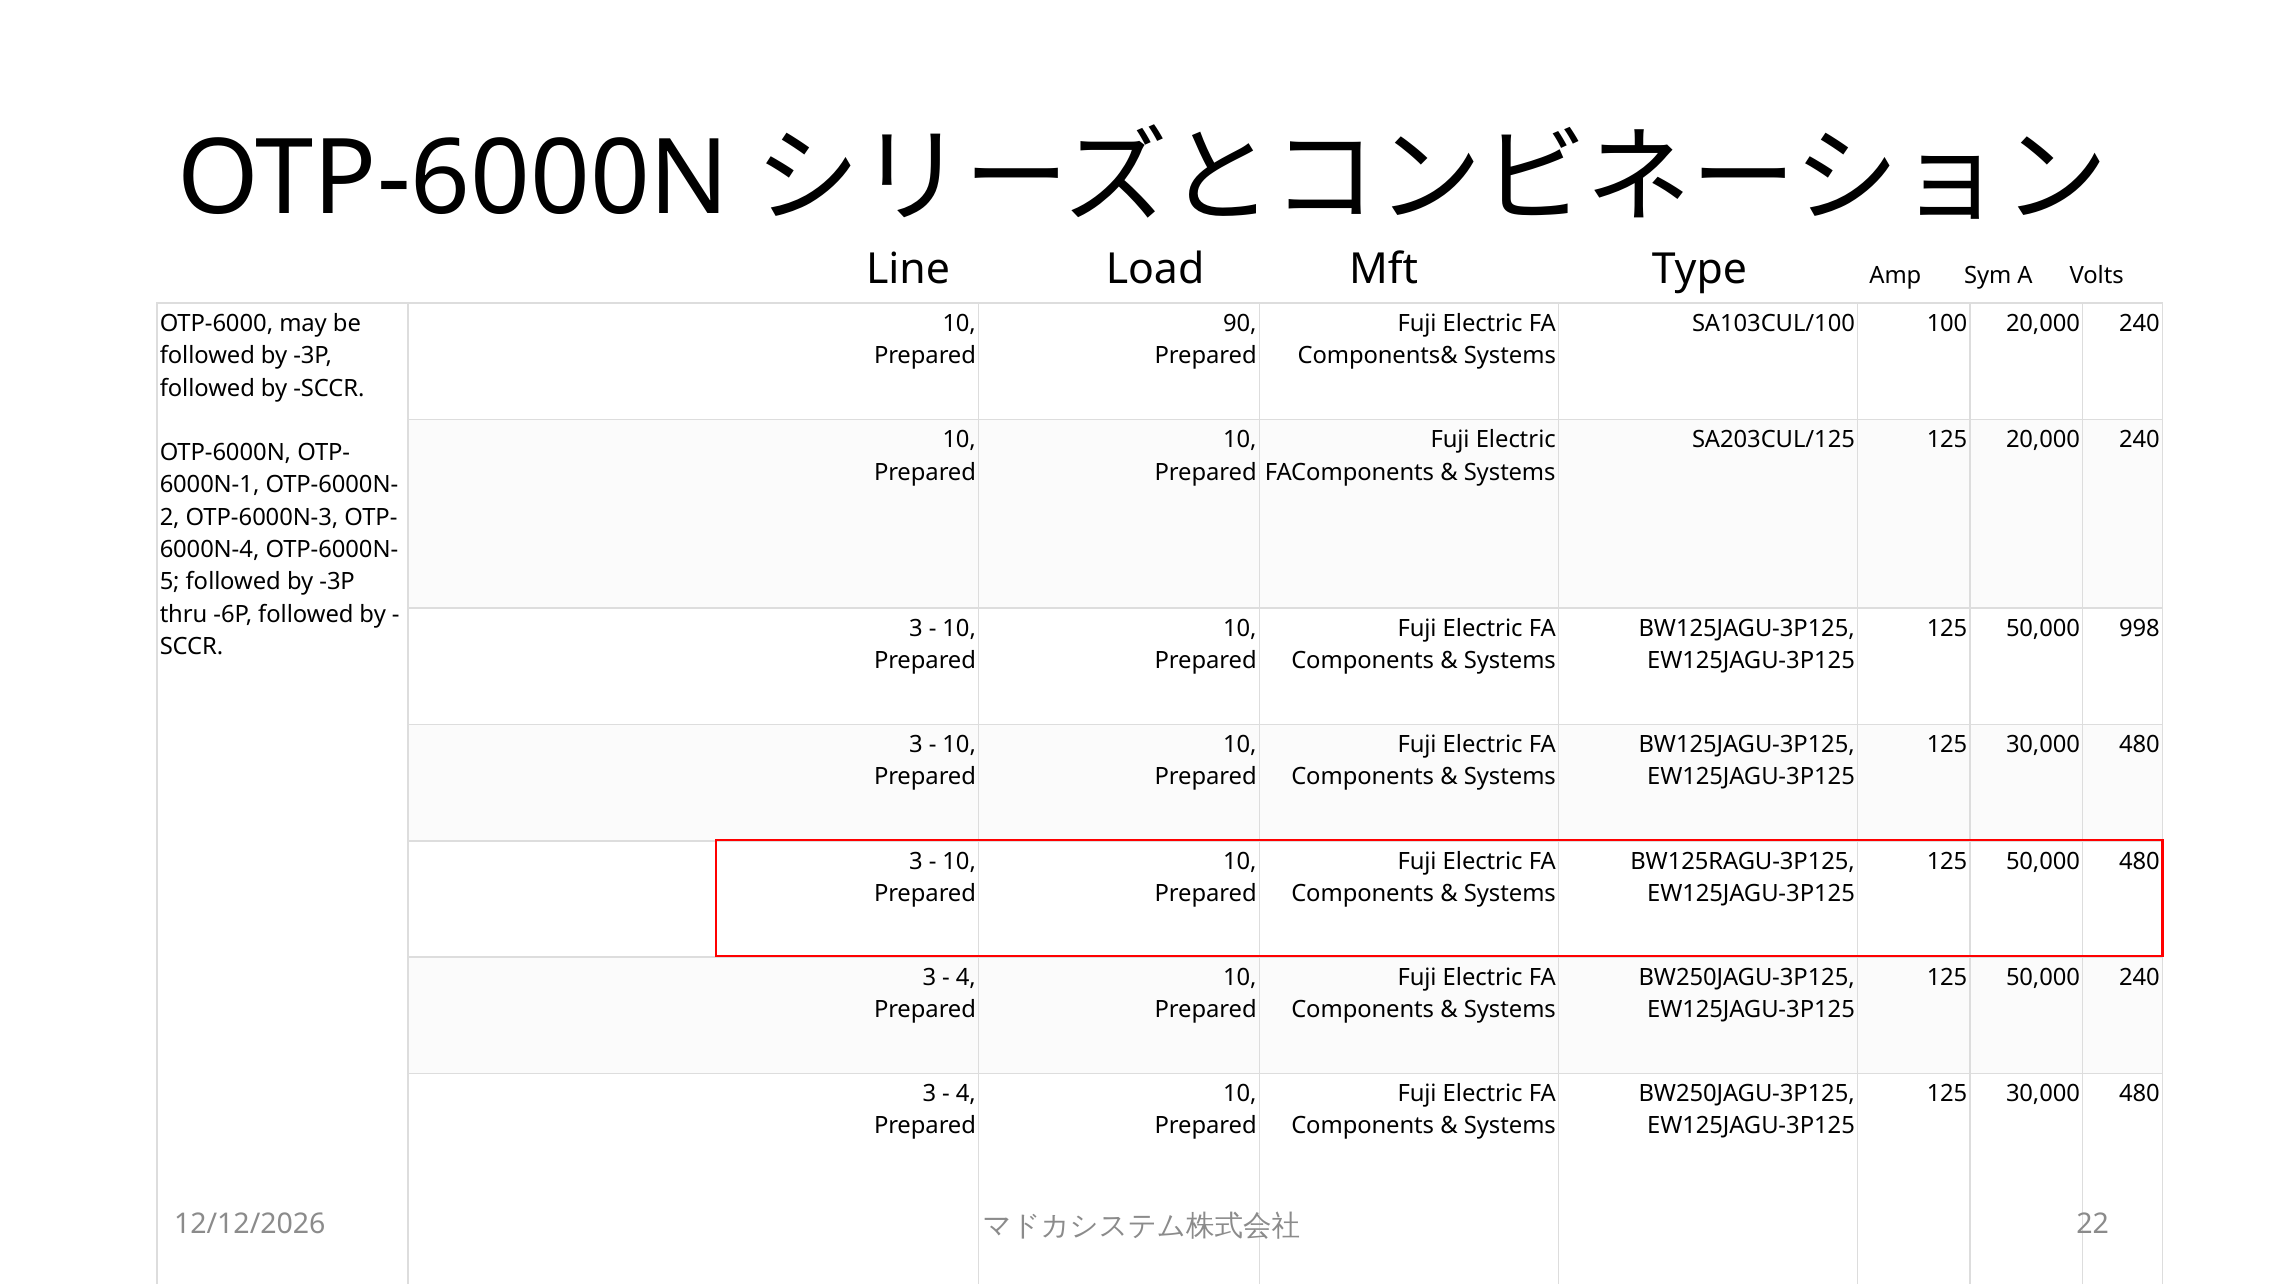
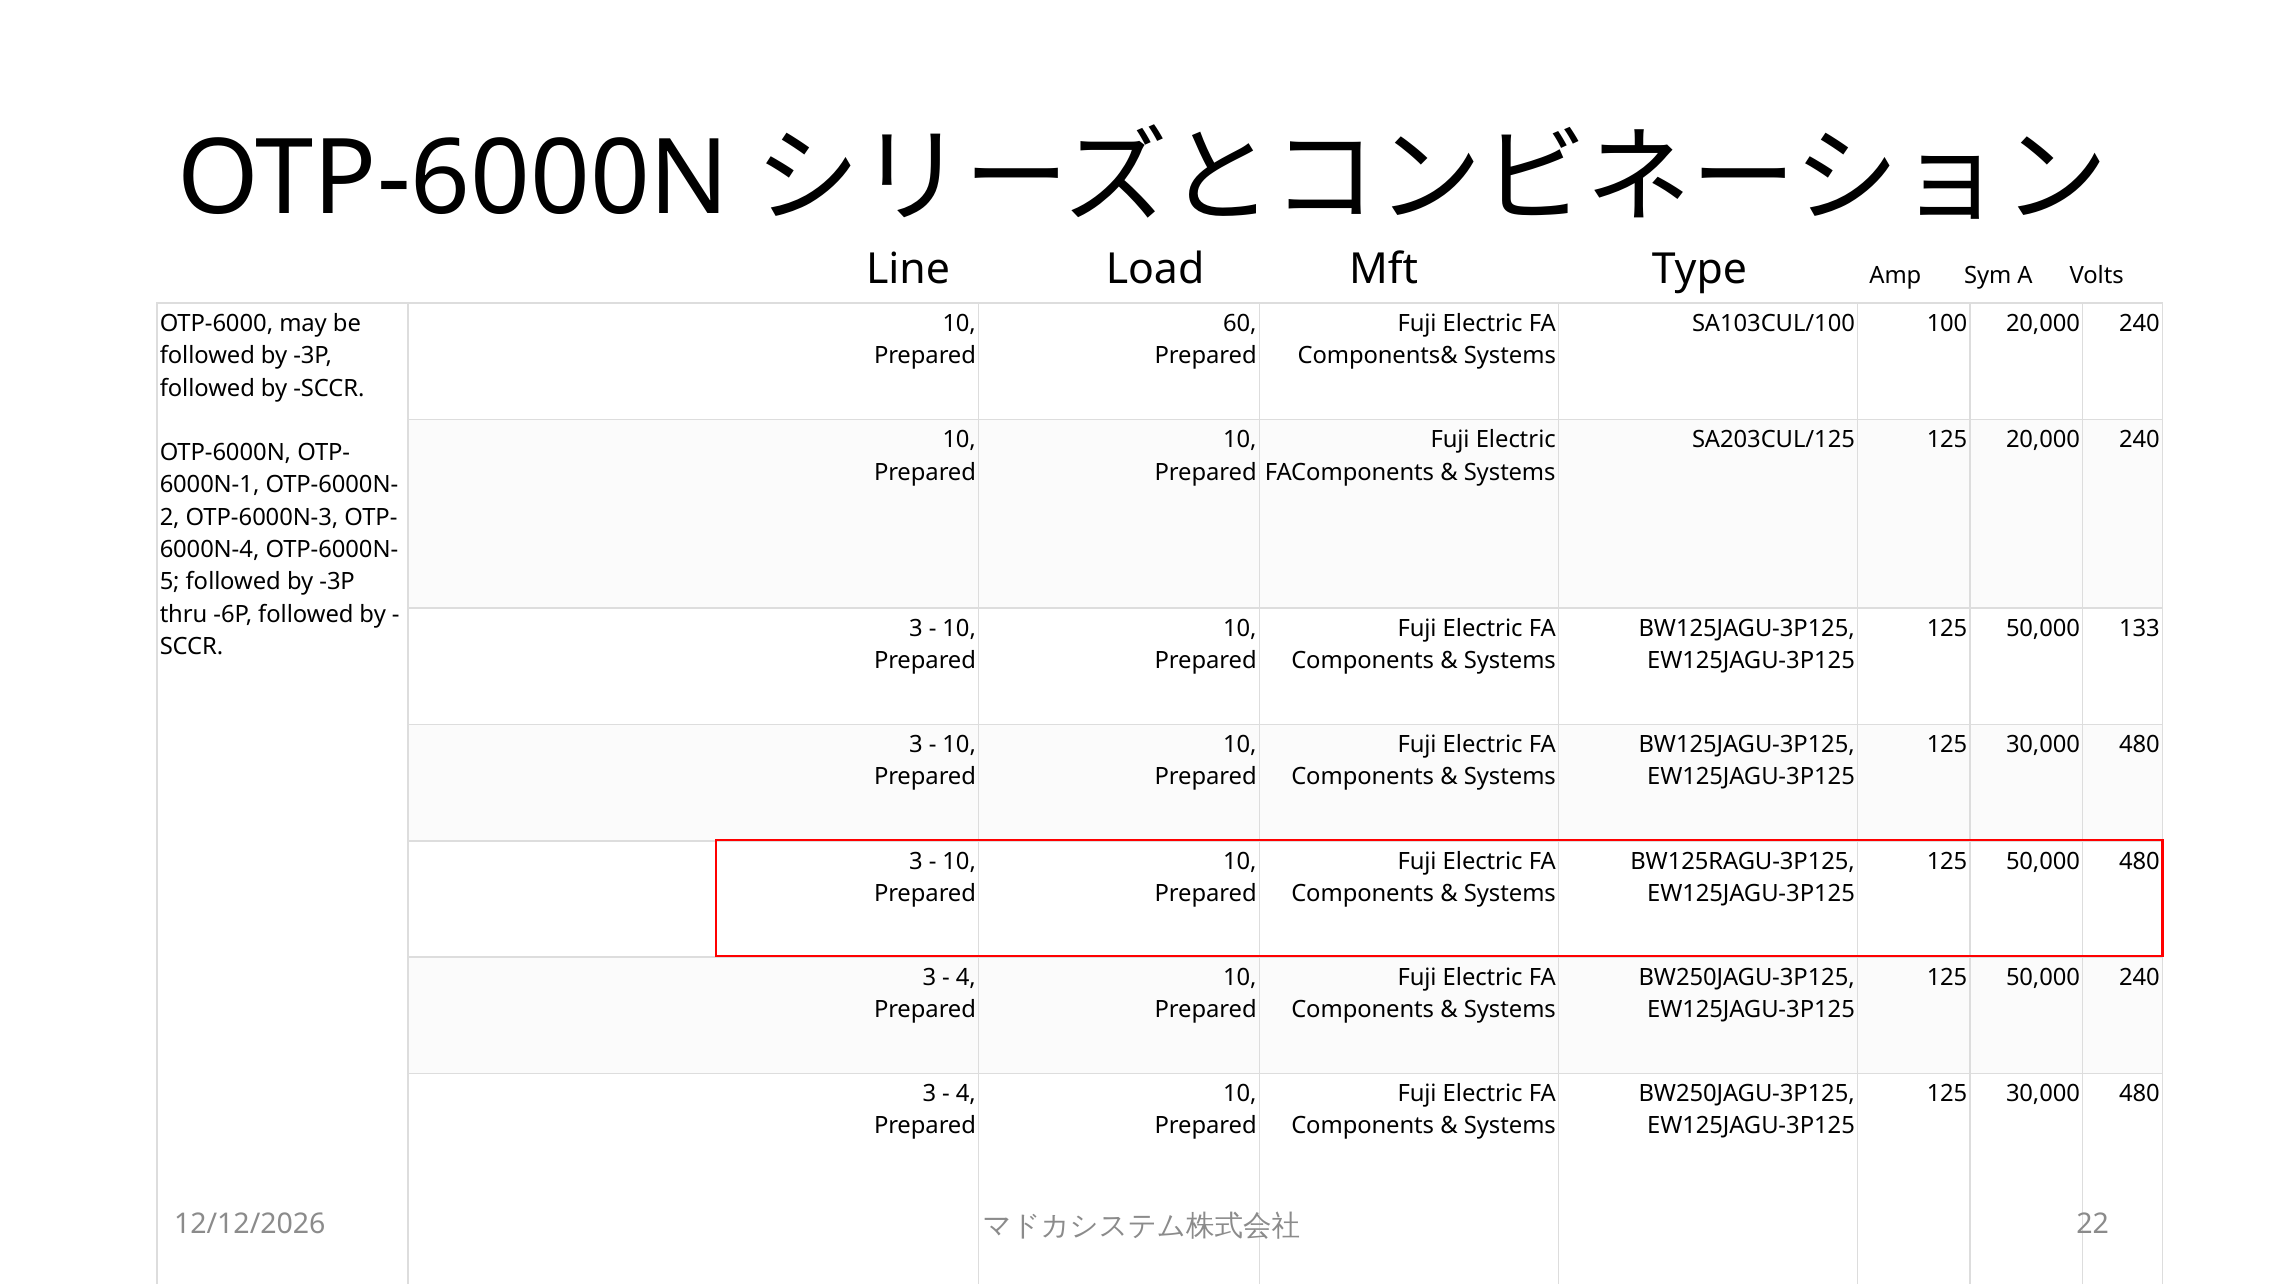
90: 90 -> 60
998: 998 -> 133
